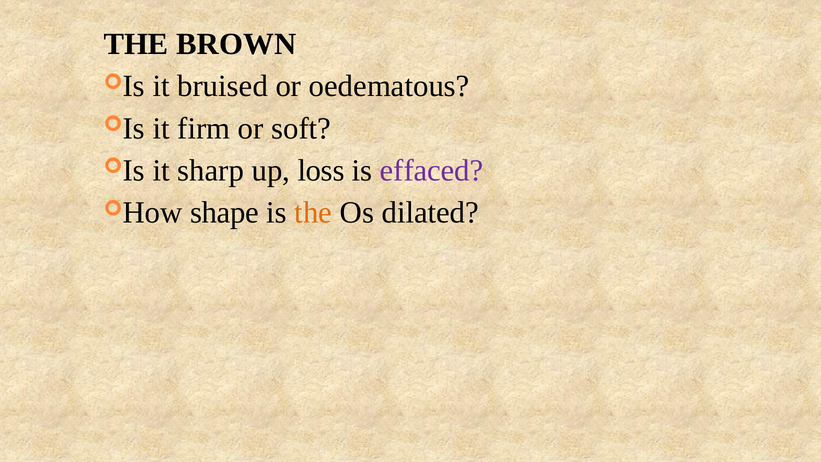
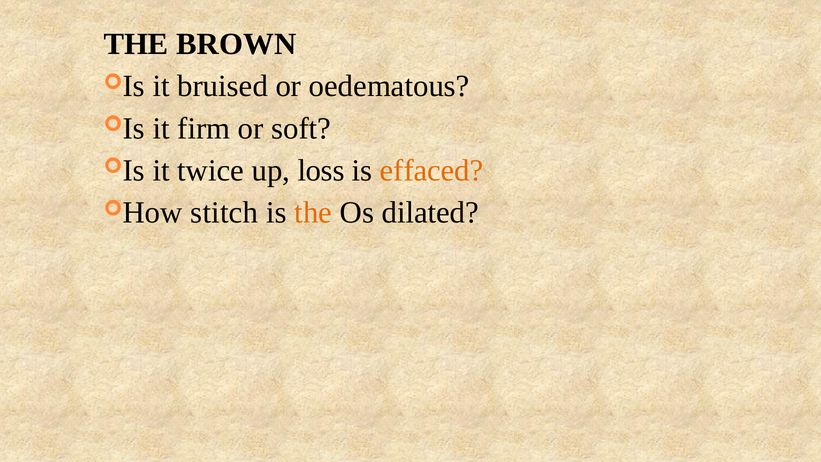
sharp: sharp -> twice
effaced colour: purple -> orange
shape: shape -> stitch
